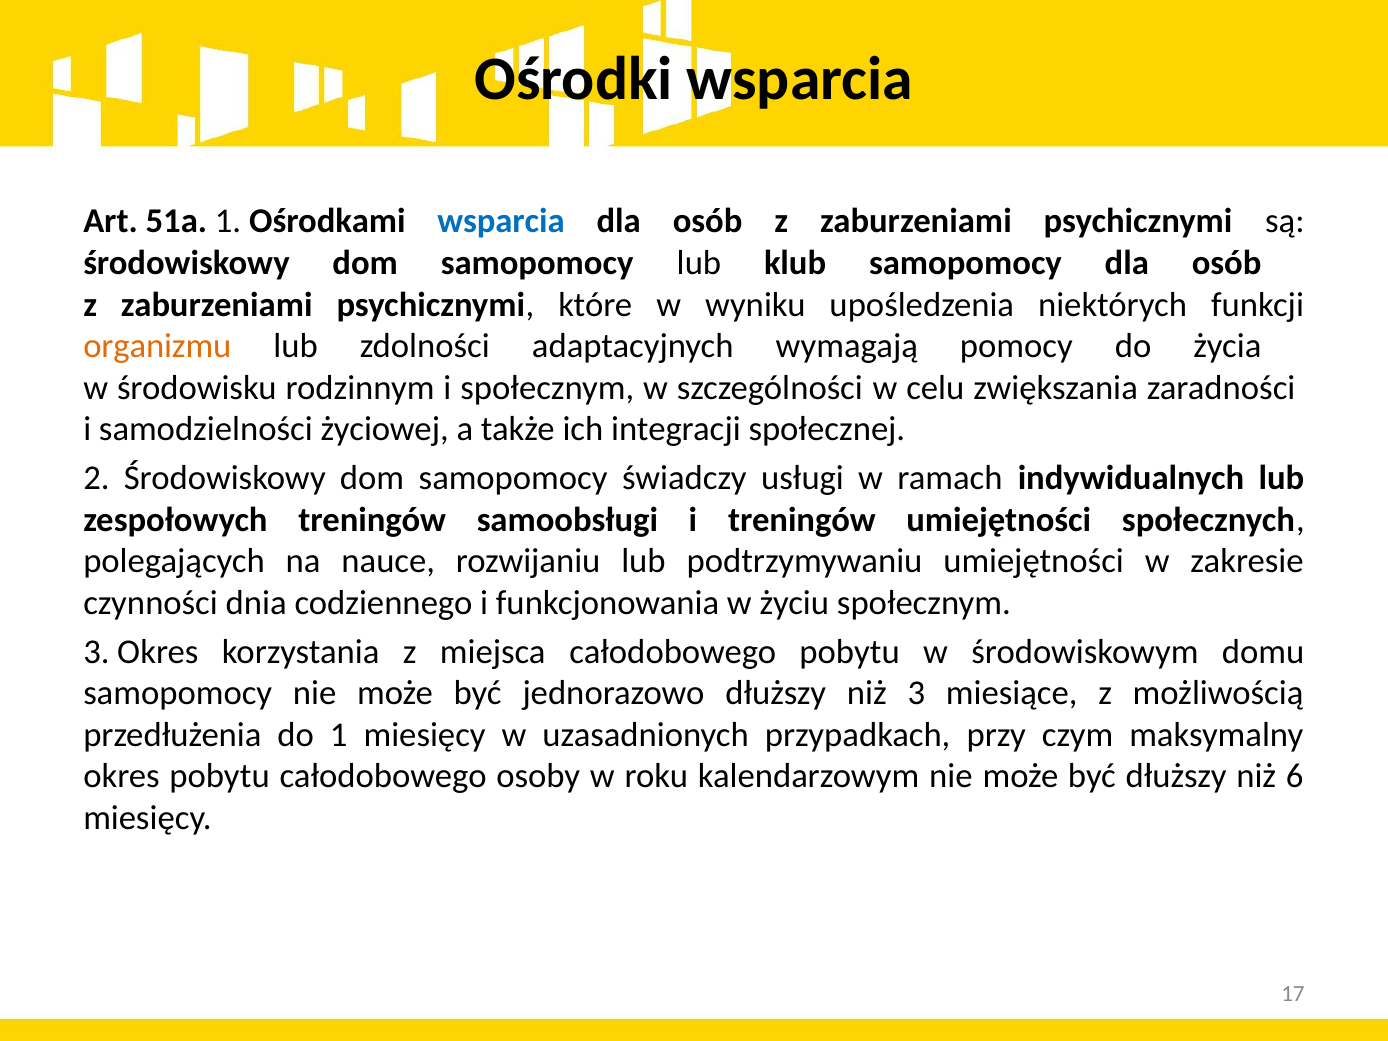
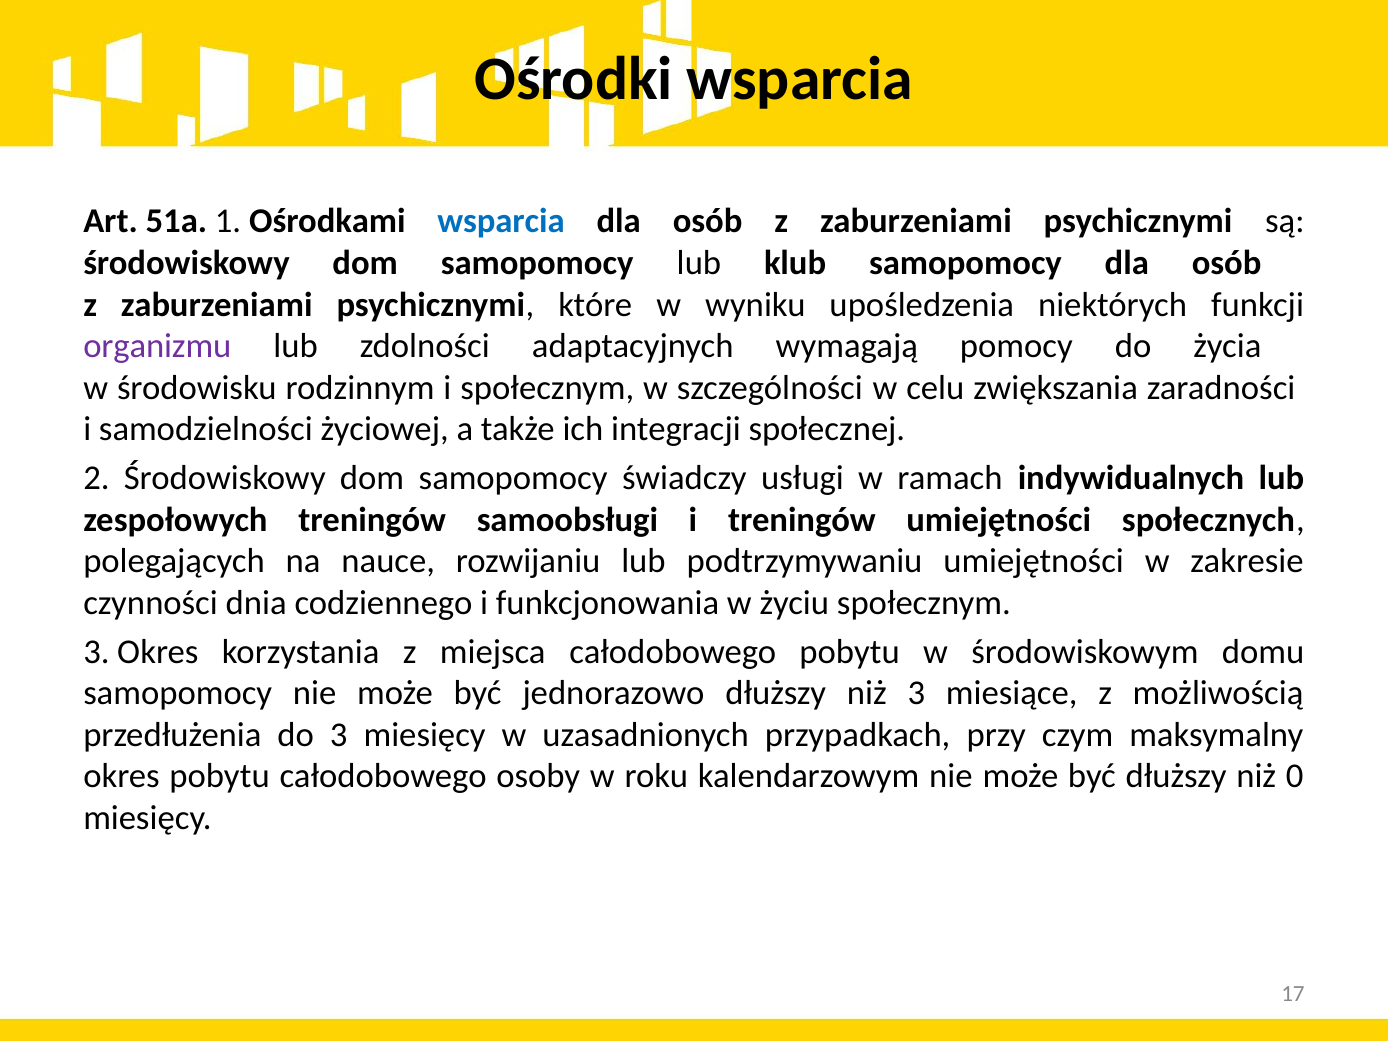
organizmu colour: orange -> purple
do 1: 1 -> 3
6: 6 -> 0
